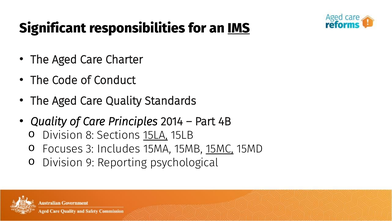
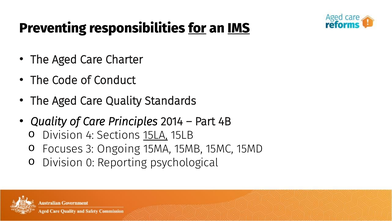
Significant: Significant -> Preventing
for underline: none -> present
8: 8 -> 4
Includes: Includes -> Ongoing
15MC underline: present -> none
9: 9 -> 0
